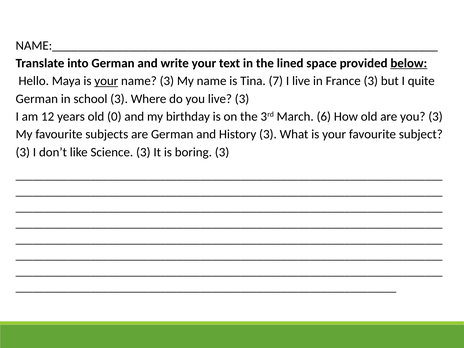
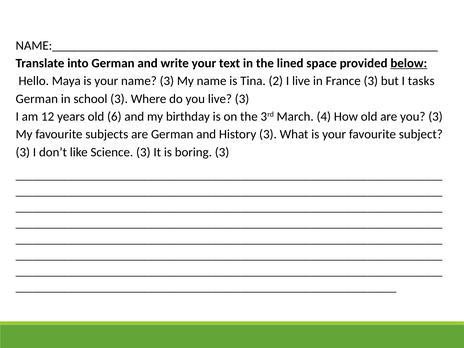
your at (106, 81) underline: present -> none
7: 7 -> 2
quite: quite -> tasks
0: 0 -> 6
6: 6 -> 4
